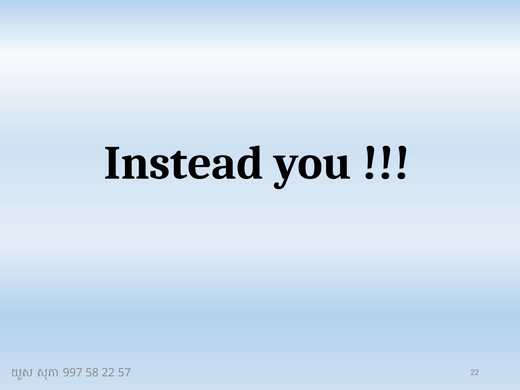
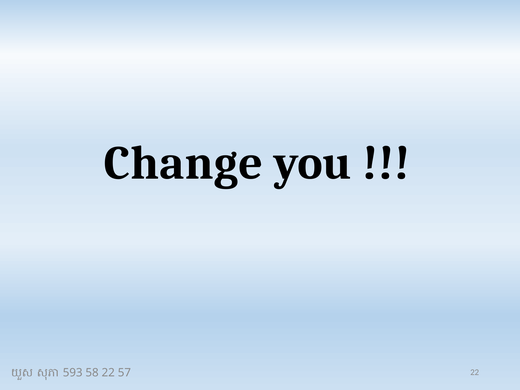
Instead: Instead -> Change
997: 997 -> 593
